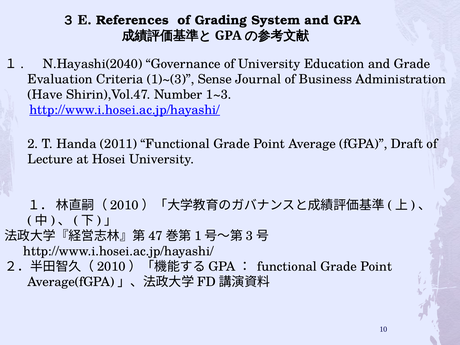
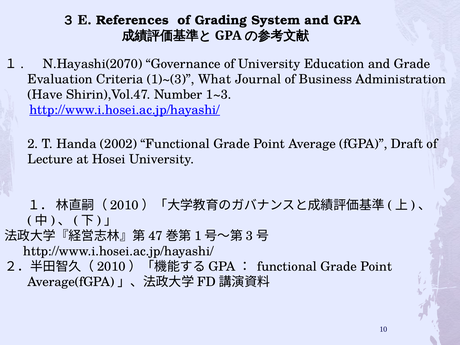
N.Hayashi(2040: N.Hayashi(2040 -> N.Hayashi(2070
Sense: Sense -> What
2011: 2011 -> 2002
